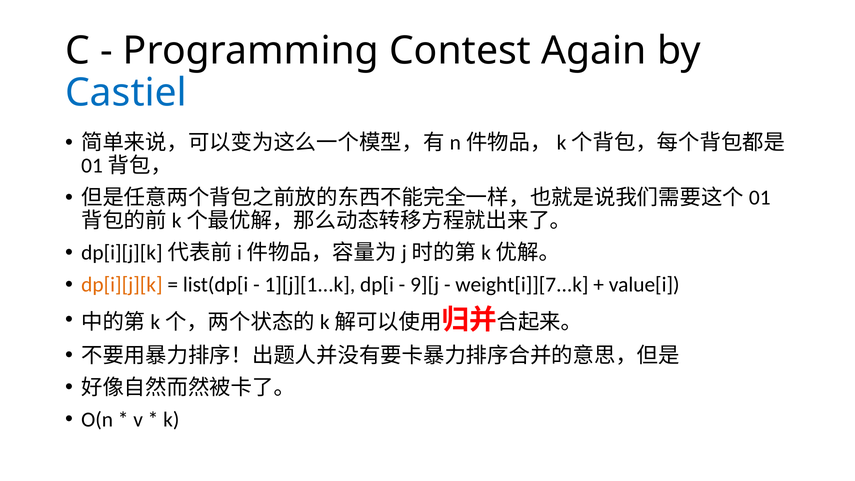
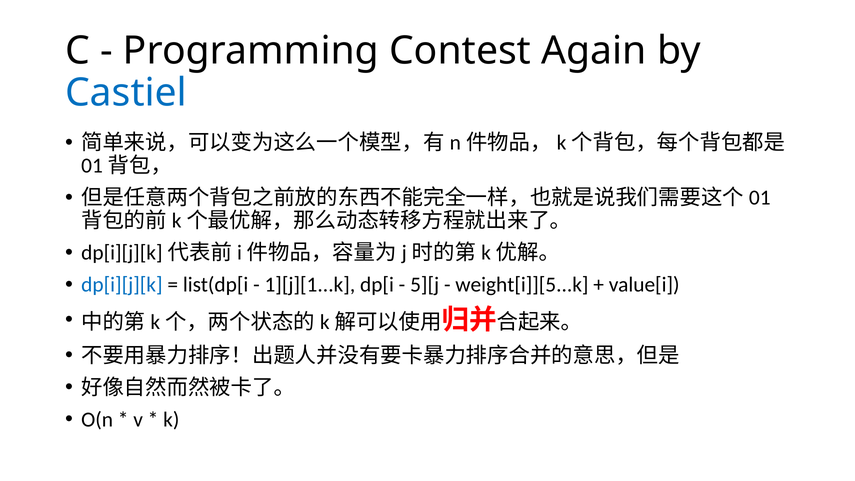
dp[i][j][k colour: orange -> blue
9][j: 9][j -> 5][j
weight[i]][7...k: weight[i]][7...k -> weight[i]][5...k
